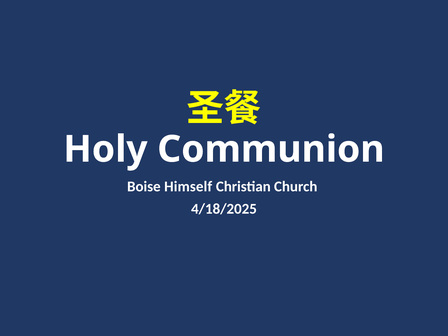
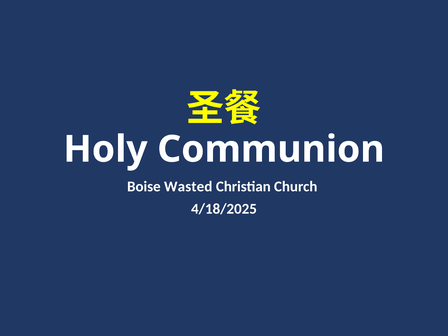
Himself: Himself -> Wasted
